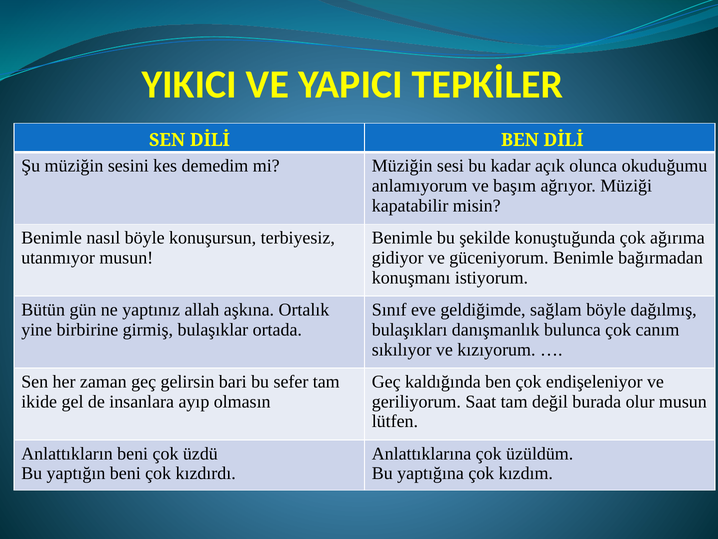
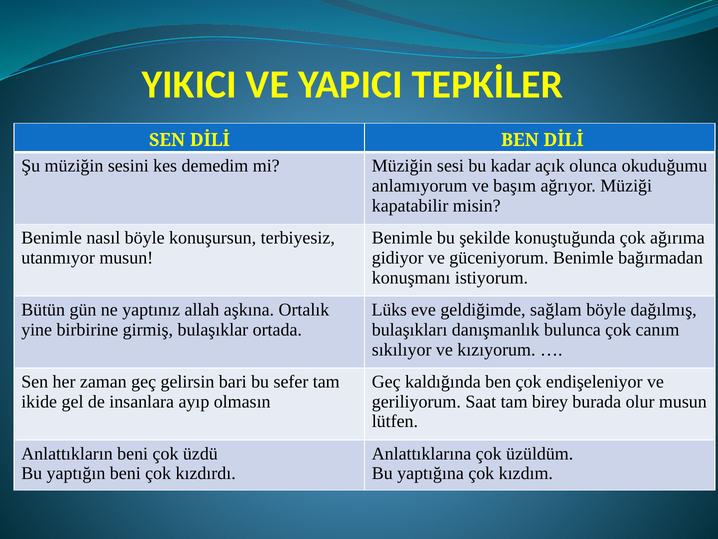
Sınıf: Sınıf -> Lüks
değil: değil -> birey
